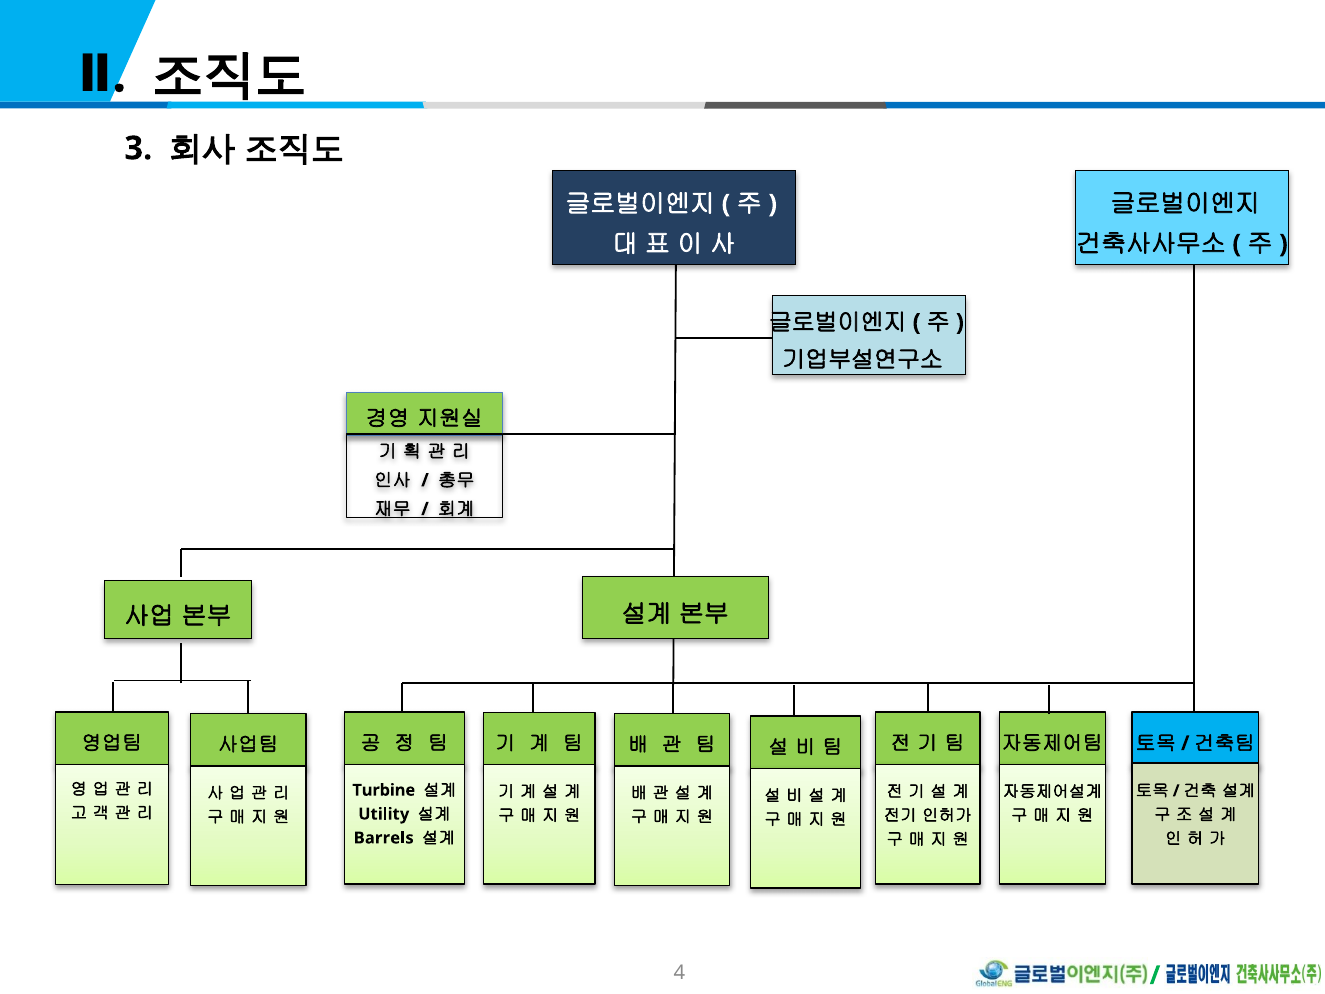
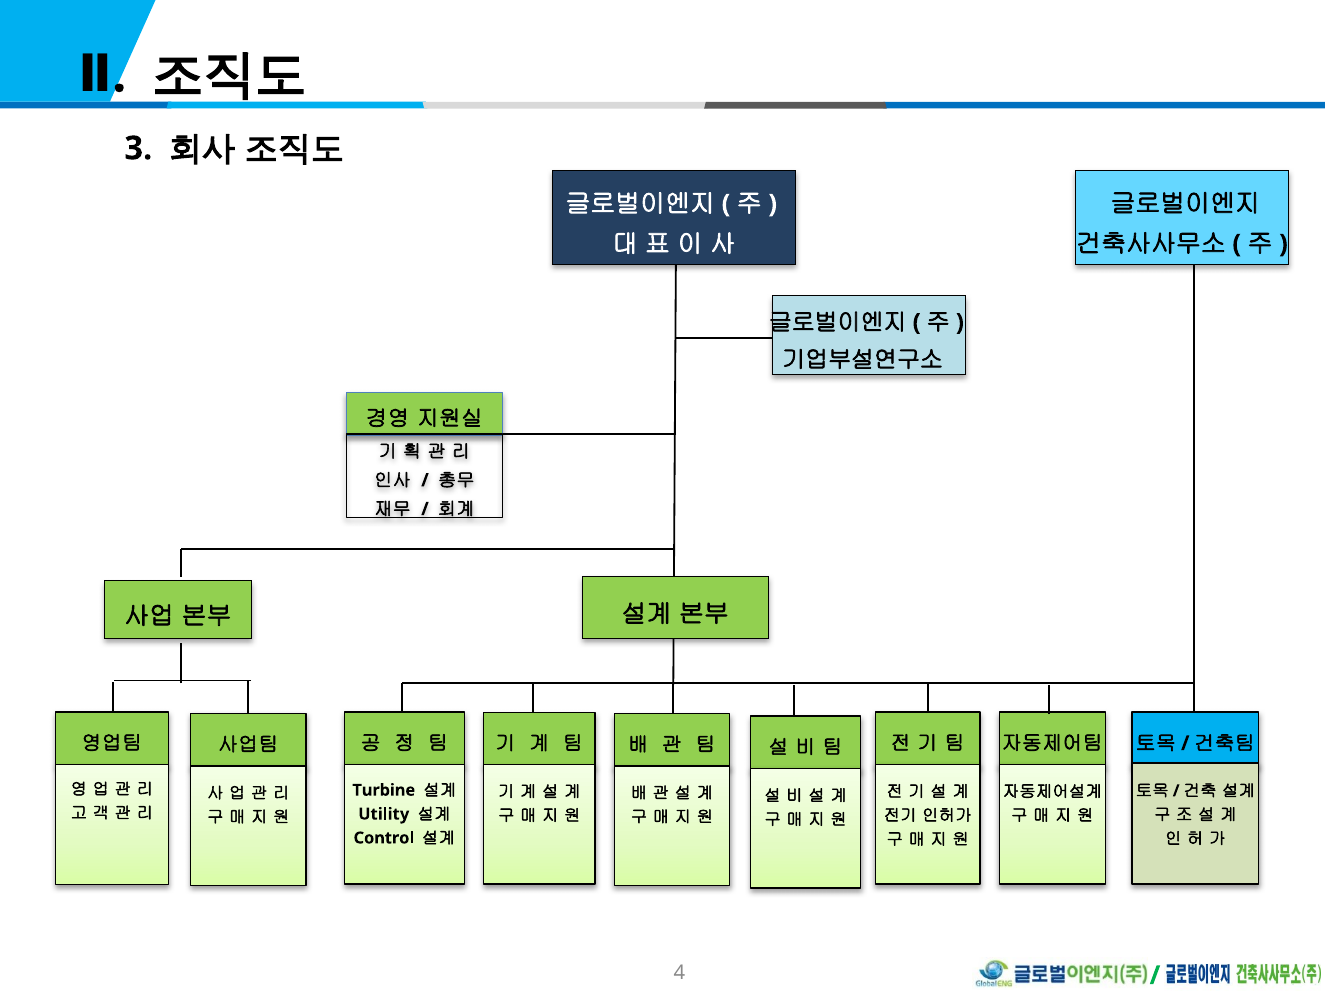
Barrels: Barrels -> Control
